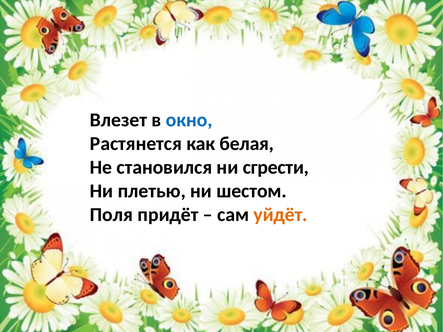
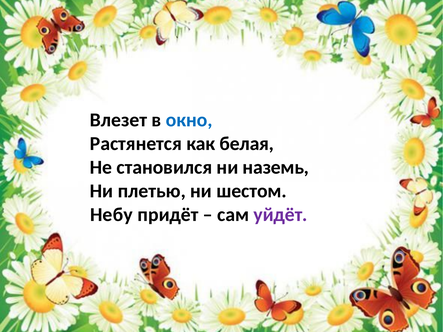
сгрести: сгрести -> наземь
Поля: Поля -> Небу
уйдёт colour: orange -> purple
